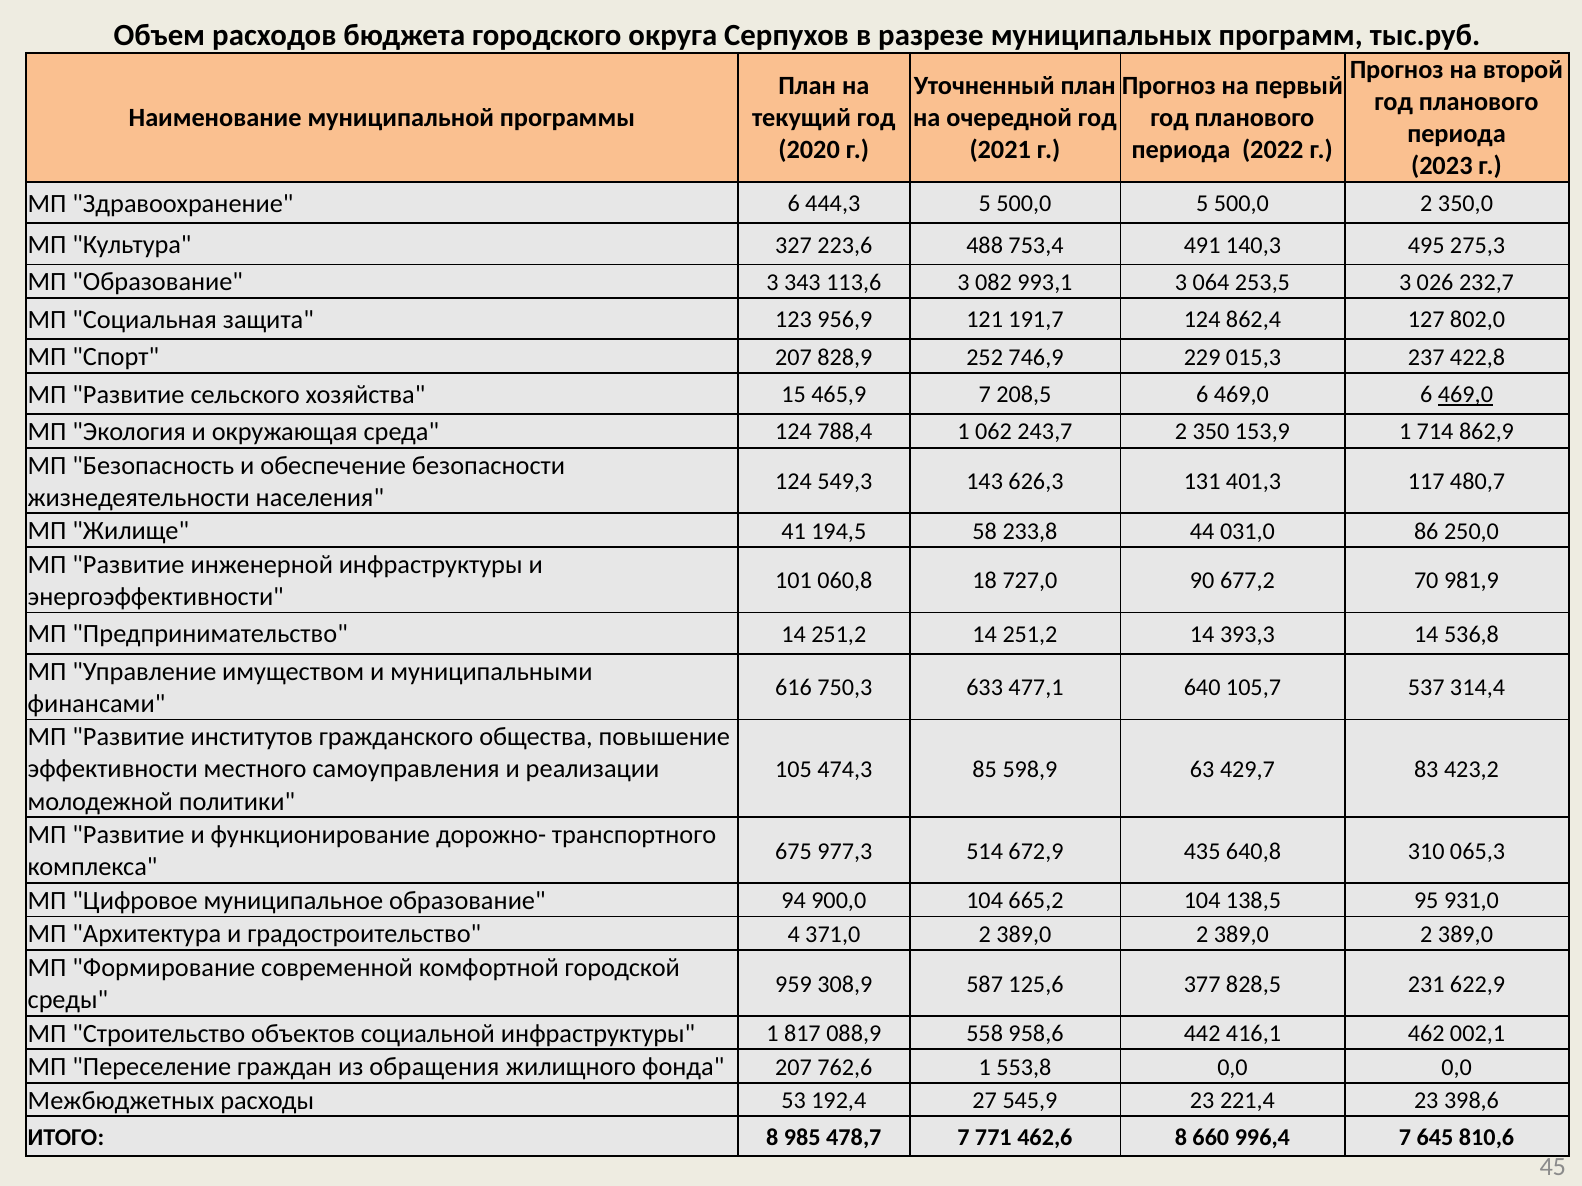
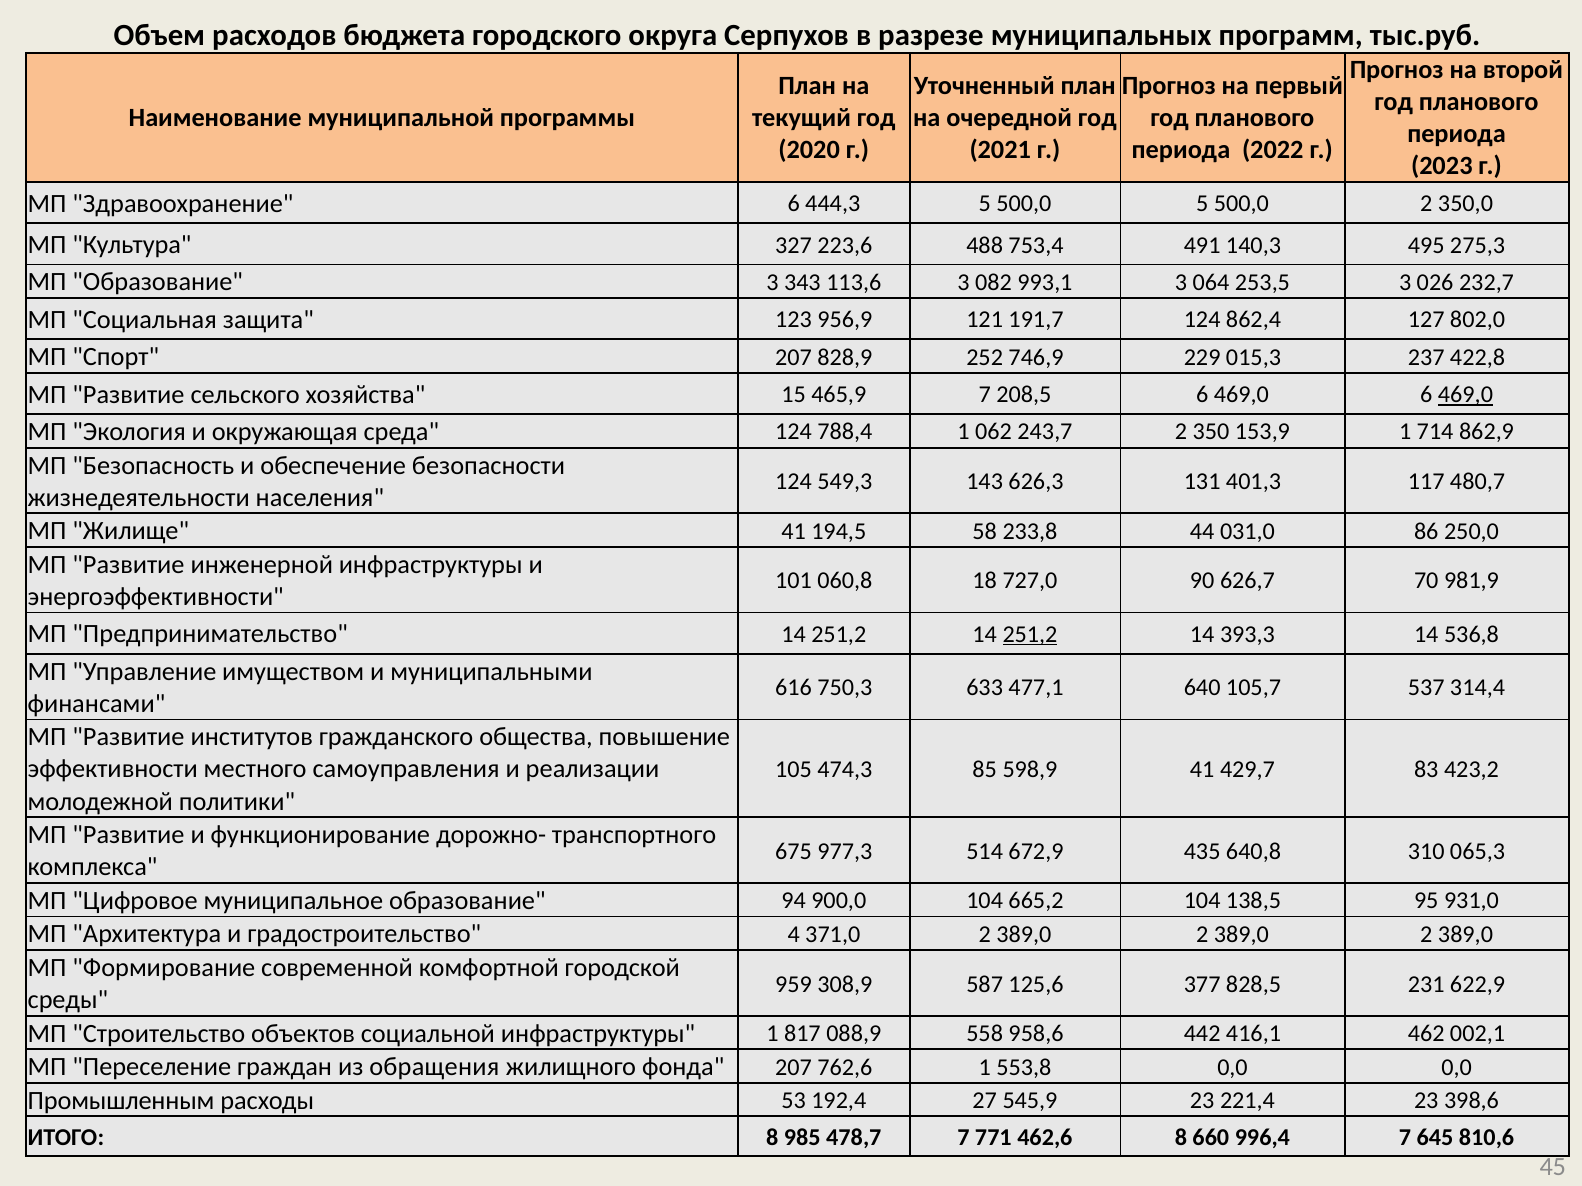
677,2: 677,2 -> 626,7
251,2 at (1030, 635) underline: none -> present
598,9 63: 63 -> 41
Межбюджетных: Межбюджетных -> Промышленным
